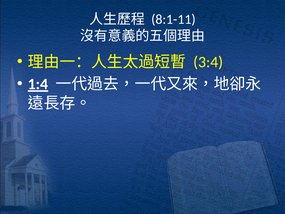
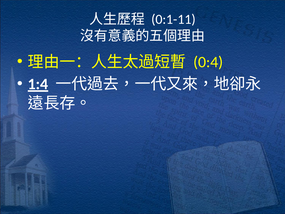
8:1-11: 8:1-11 -> 0:1-11
3:4: 3:4 -> 0:4
